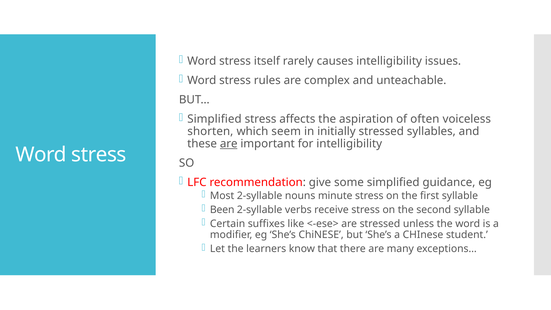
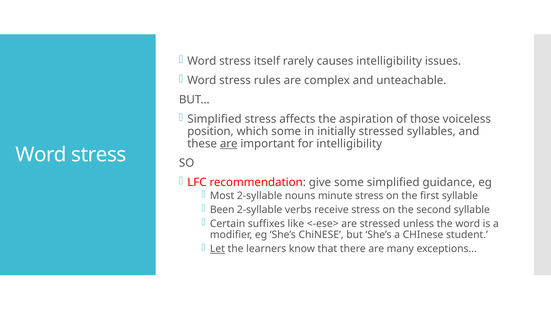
often: often -> those
shorten: shorten -> position
which seem: seem -> some
Let underline: none -> present
